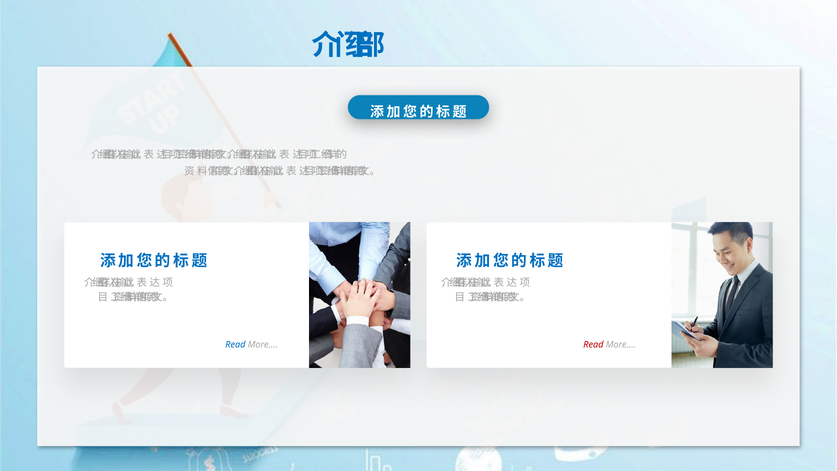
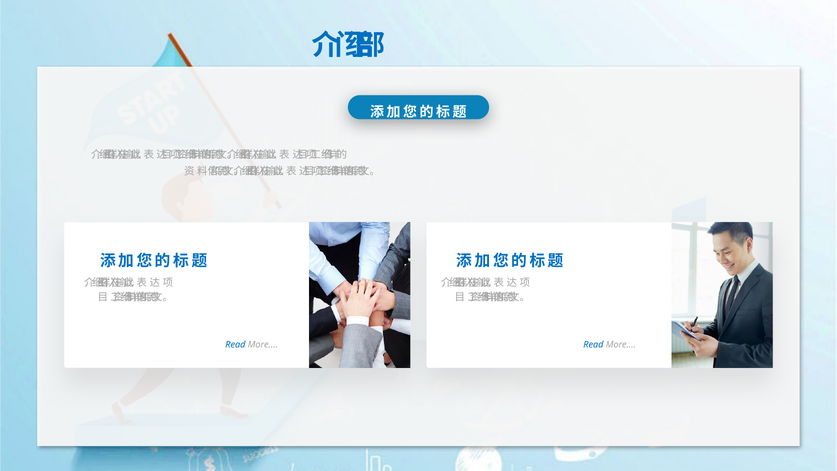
Read at (593, 345) colour: red -> blue
